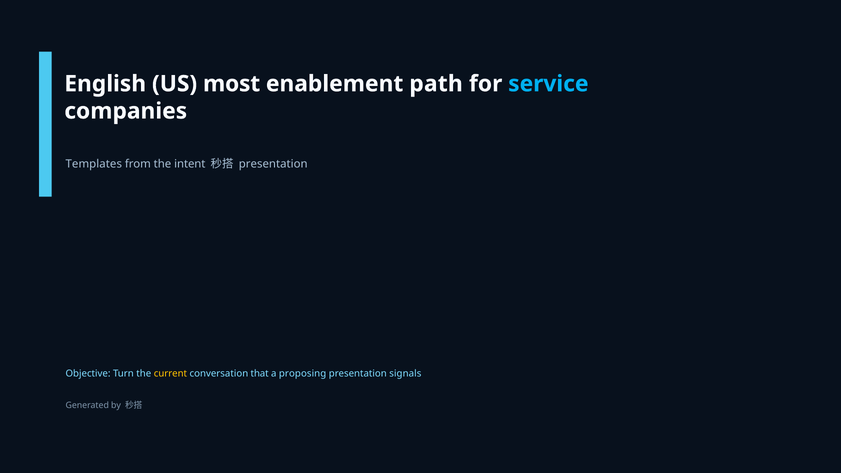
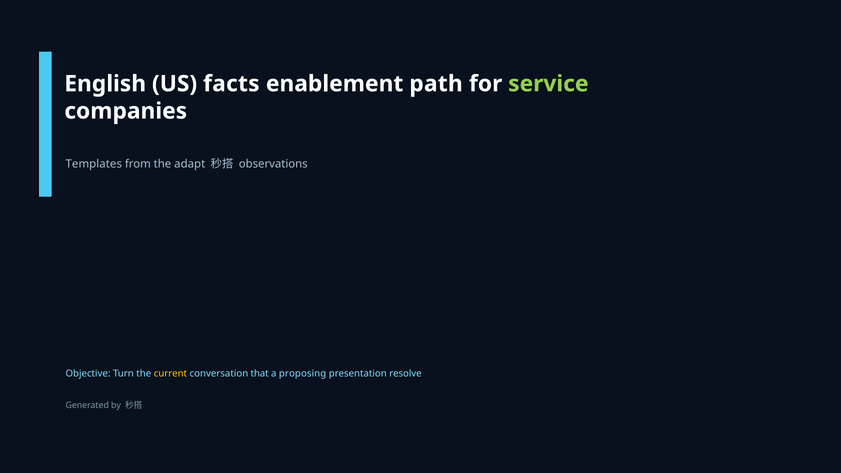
most: most -> facts
service colour: light blue -> light green
intent: intent -> adapt
presentation at (273, 164): presentation -> observations
signals: signals -> resolve
